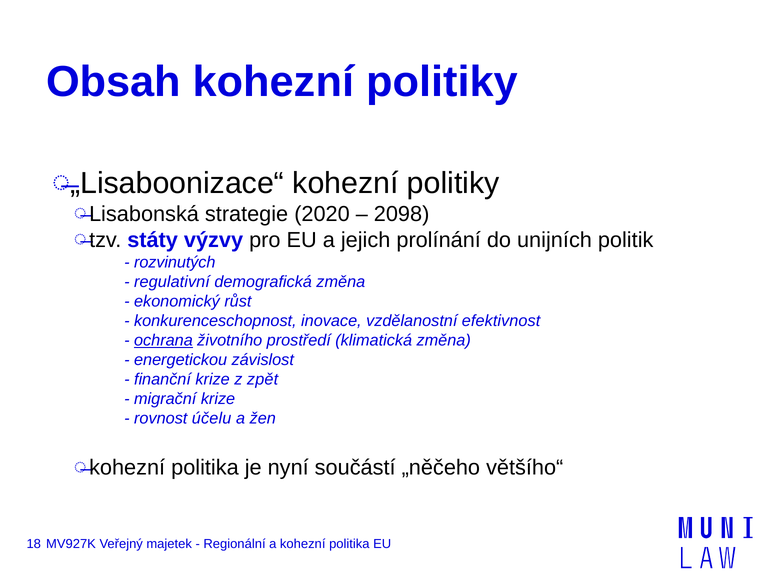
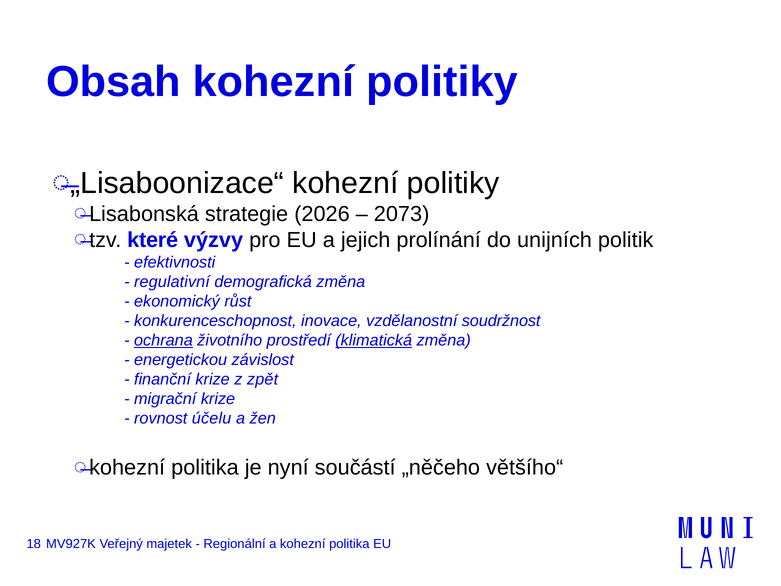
2020: 2020 -> 2026
2098: 2098 -> 2073
státy: státy -> které
rozvinutých: rozvinutých -> efektivnosti
efektivnost: efektivnost -> soudržnost
klimatická underline: none -> present
